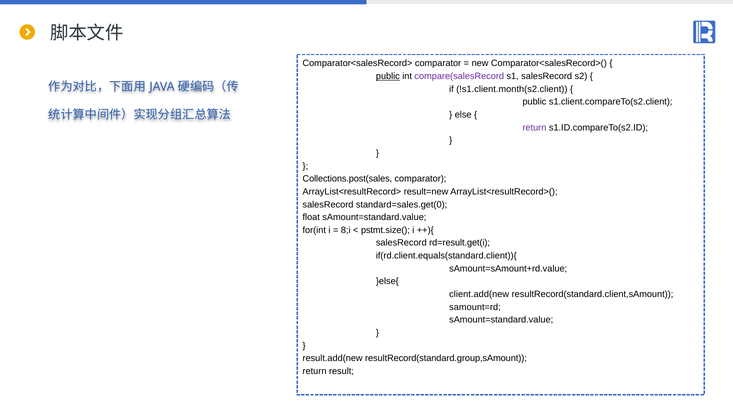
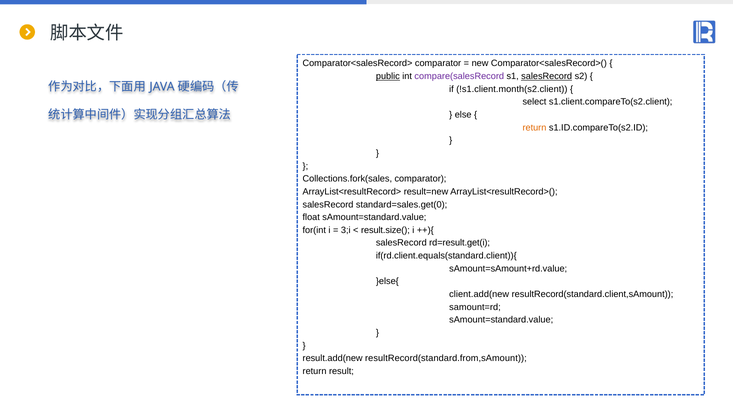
salesRecord at (547, 76) underline: none -> present
public at (534, 102): public -> select
return at (534, 128) colour: purple -> orange
Collections.post(sales: Collections.post(sales -> Collections.fork(sales
8;i: 8;i -> 3;i
pstmt.size(: pstmt.size( -> result.size(
resultRecord(standard.group,sAmount: resultRecord(standard.group,sAmount -> resultRecord(standard.from,sAmount
